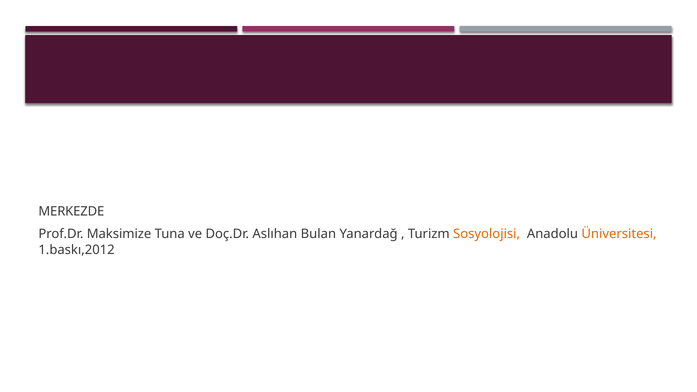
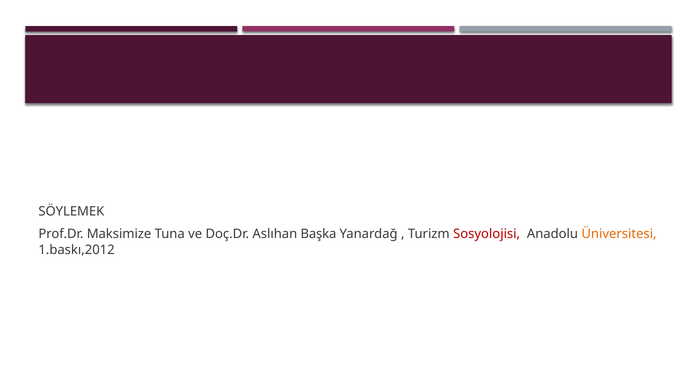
MERKEZDE: MERKEZDE -> SÖYLEMEK
Bulan: Bulan -> Başka
Sosyolojisi colour: orange -> red
